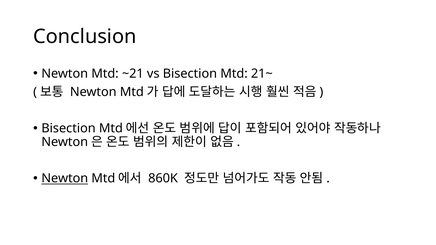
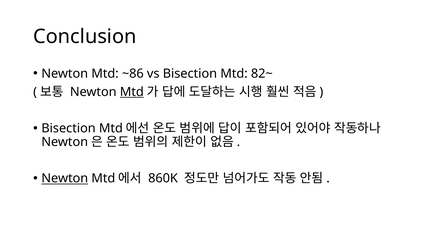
~21: ~21 -> ~86
21~: 21~ -> 82~
Mtd at (132, 92) underline: none -> present
